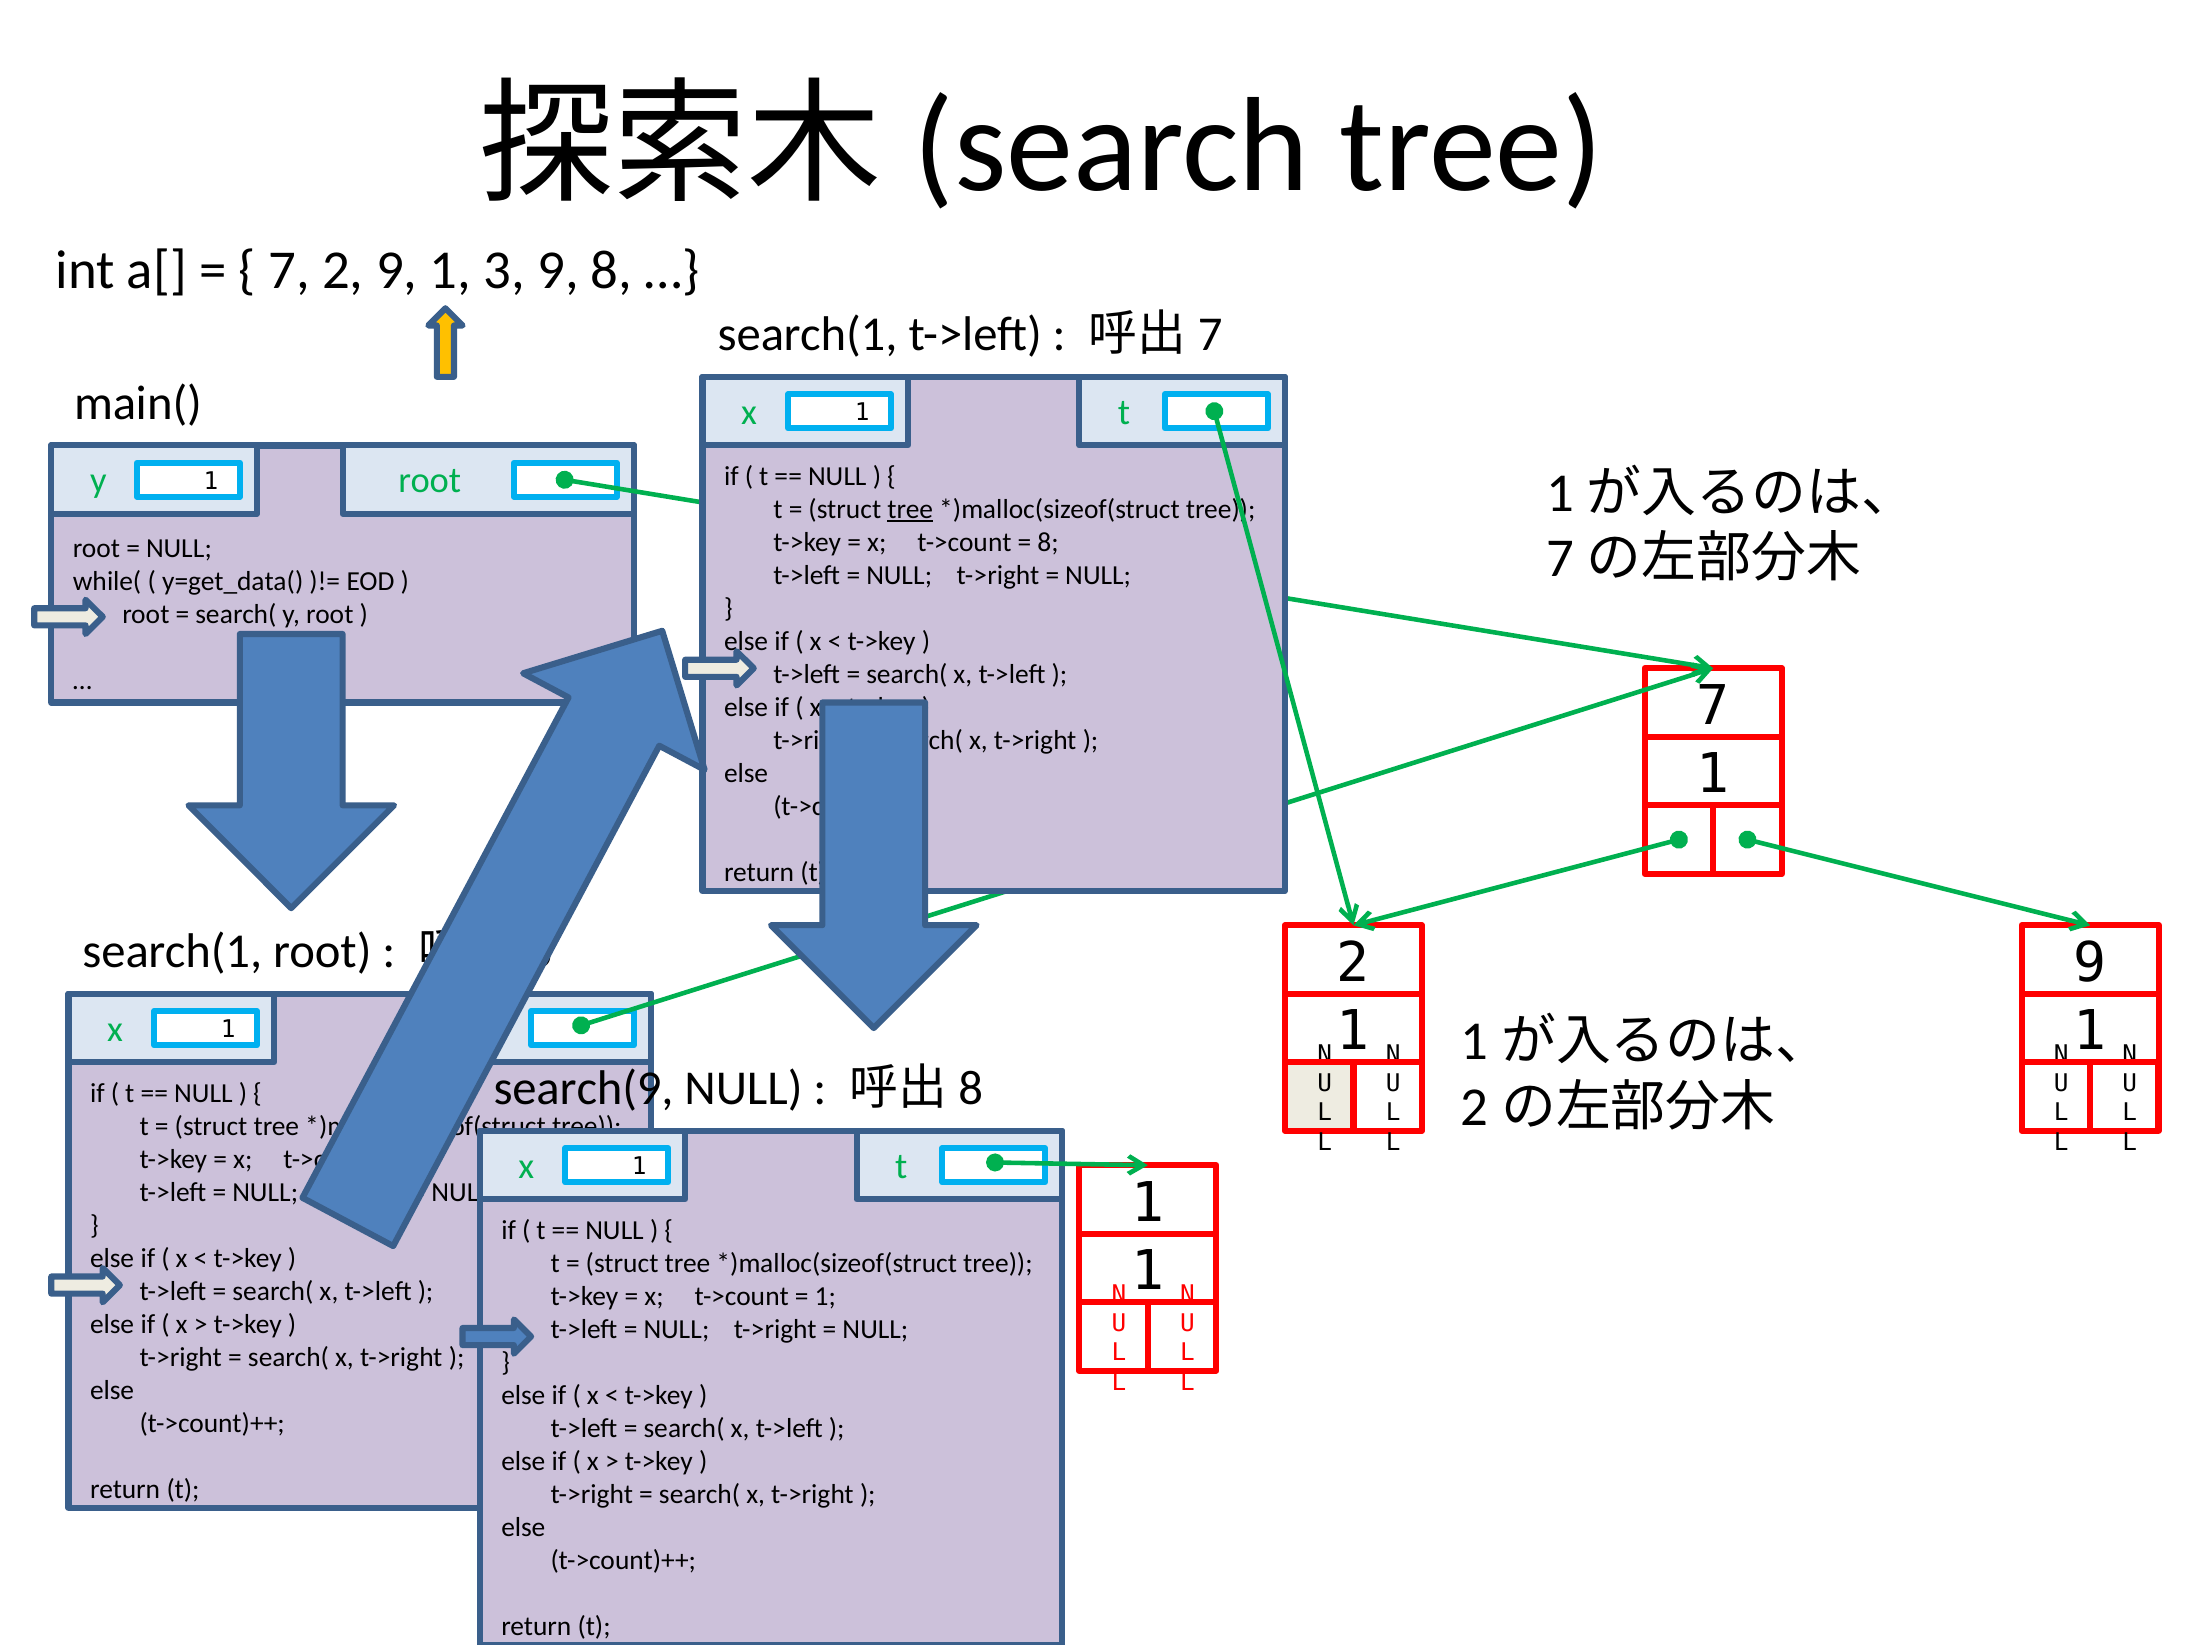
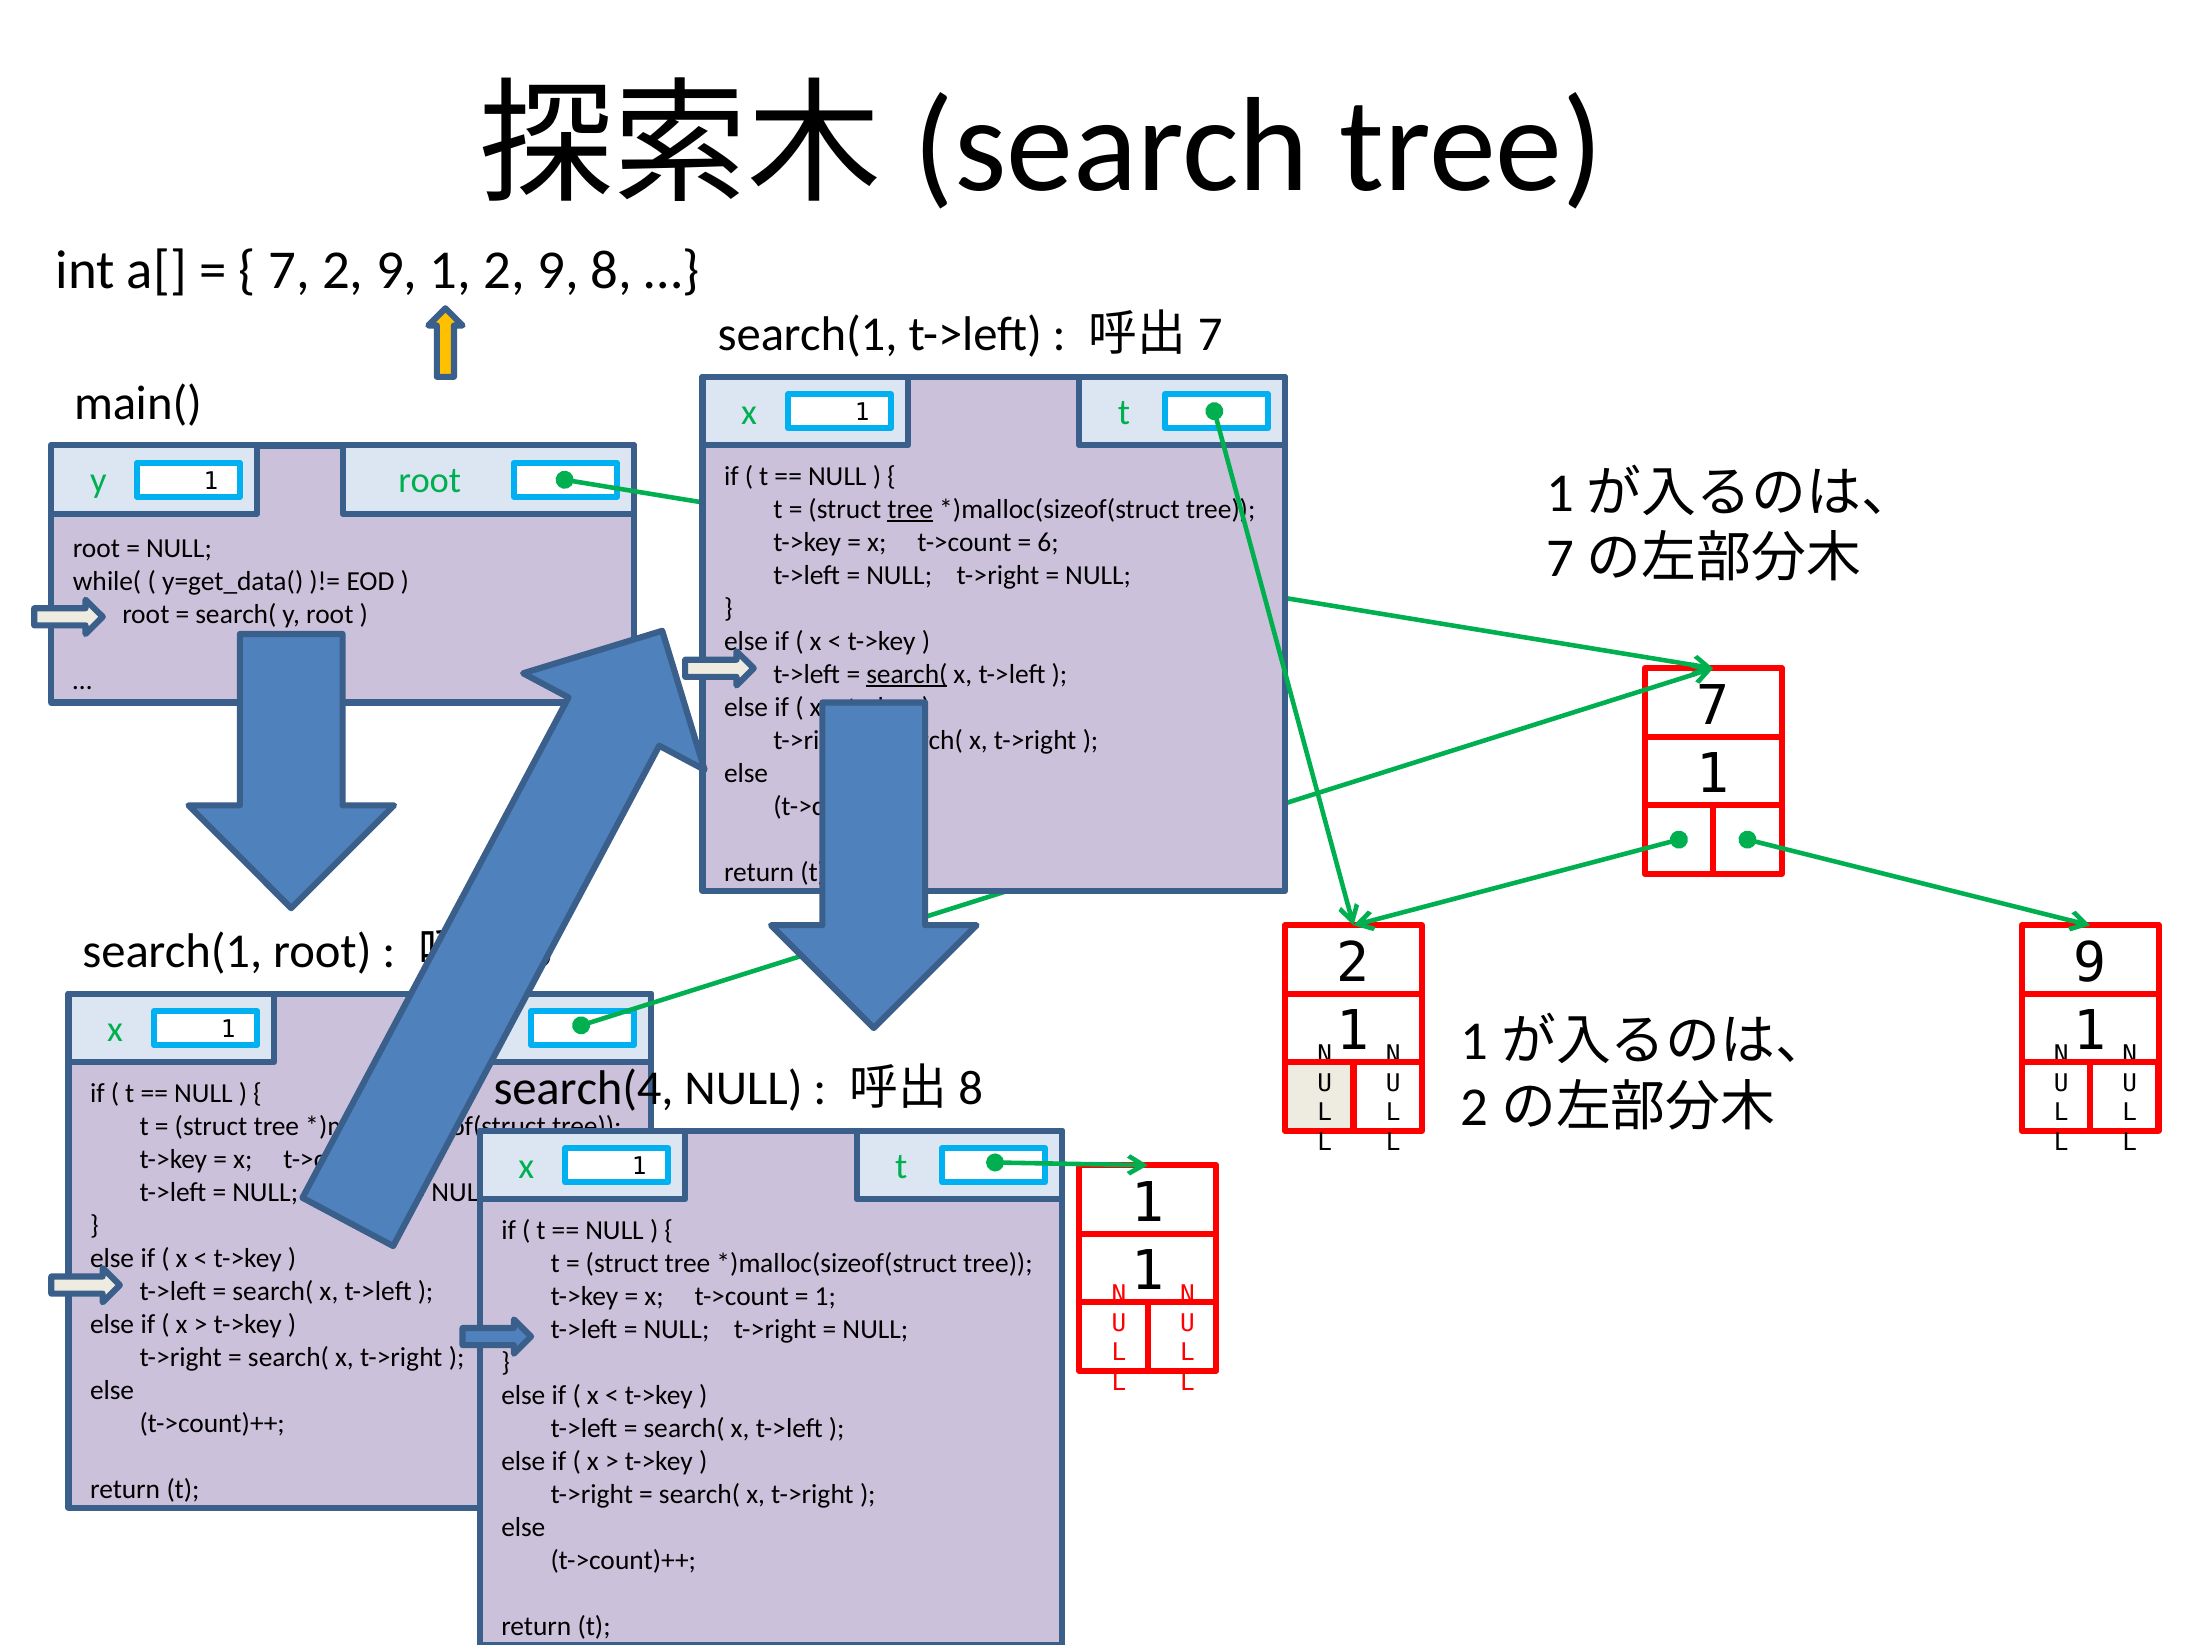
9 1 3: 3 -> 2
8 at (1048, 542): 8 -> 6
search( at (907, 674) underline: none -> present
search(9: search(9 -> search(4
